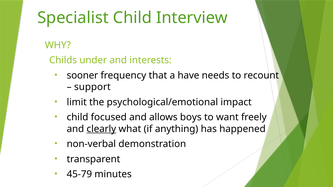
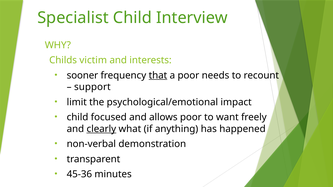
under: under -> victim
that underline: none -> present
a have: have -> poor
allows boys: boys -> poor
45-79: 45-79 -> 45-36
